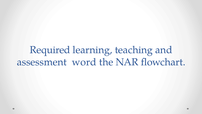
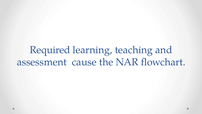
word: word -> cause
